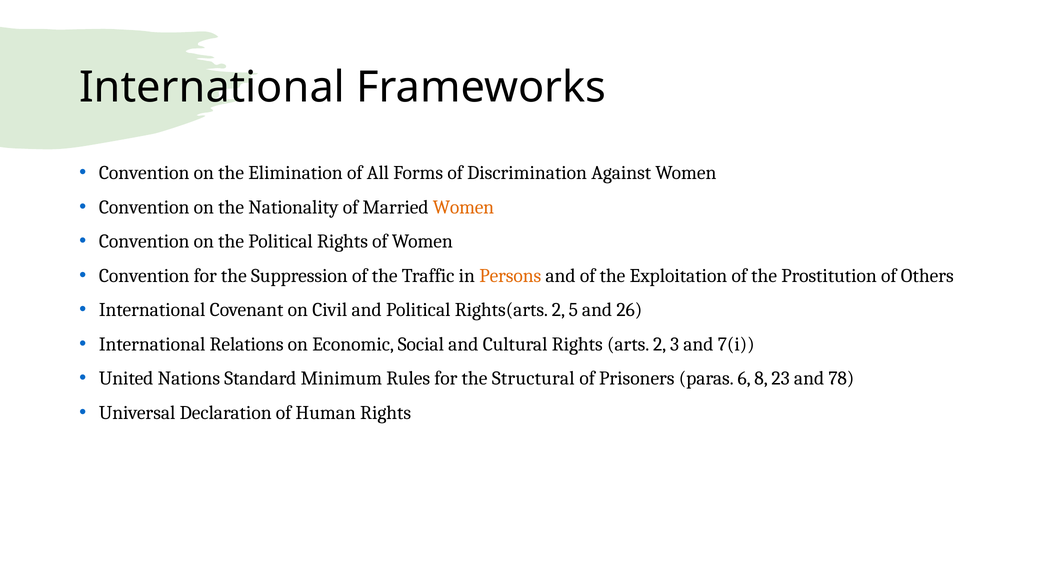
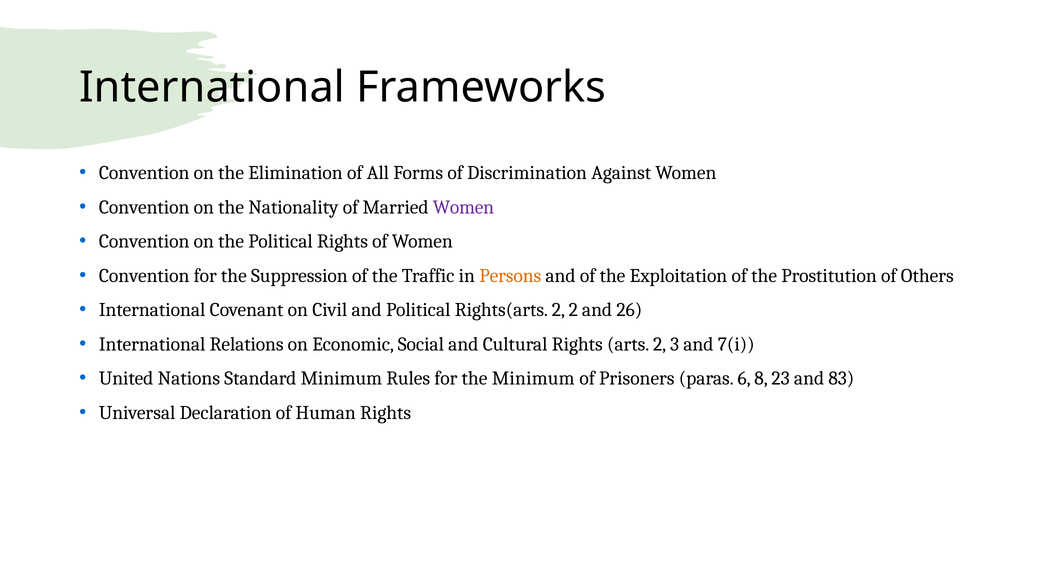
Women at (463, 207) colour: orange -> purple
2 5: 5 -> 2
the Structural: Structural -> Minimum
78: 78 -> 83
